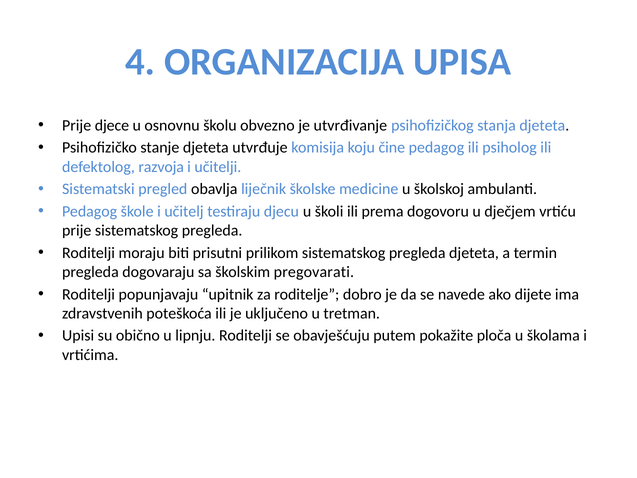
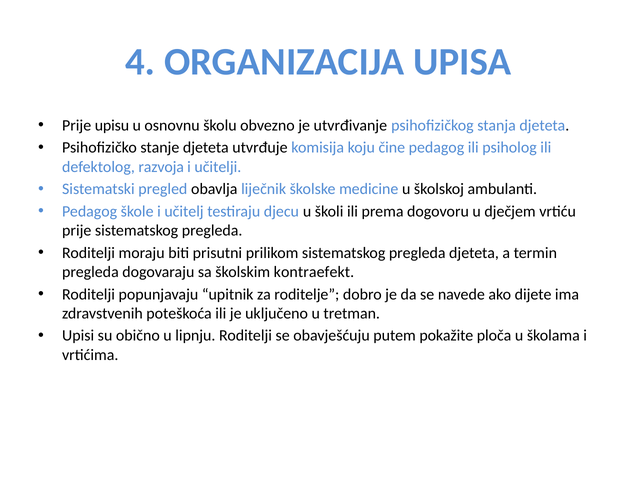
djece: djece -> upisu
pregovarati: pregovarati -> kontraefekt
